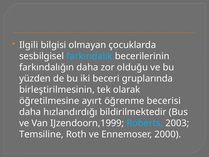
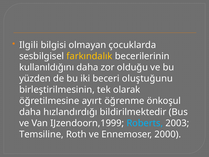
farkındalık colour: light blue -> yellow
farkındalığın: farkındalığın -> kullanıldığını
gruplarında: gruplarında -> oluştuğunu
becerisi: becerisi -> önkoşul
